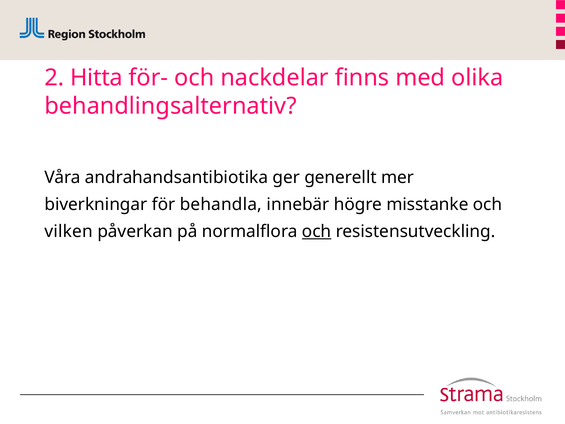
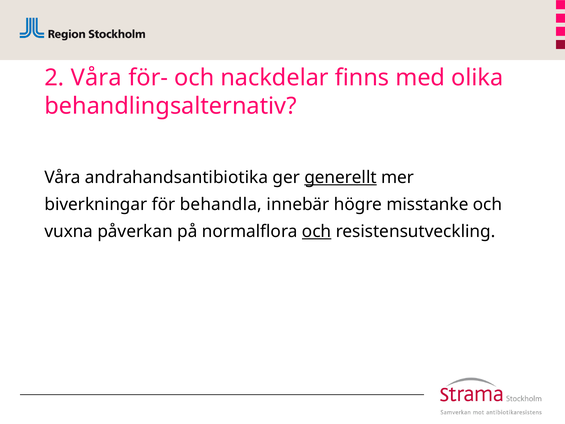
2 Hitta: Hitta -> Våra
generellt underline: none -> present
vilken: vilken -> vuxna
